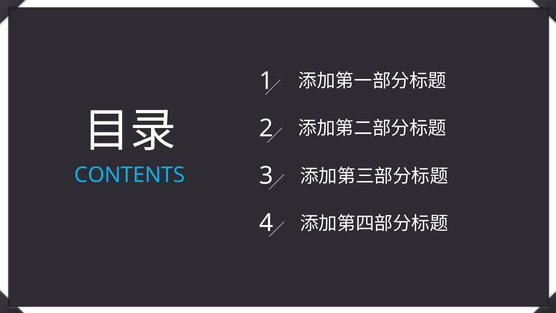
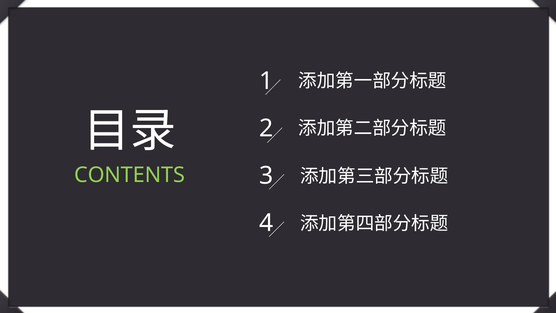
CONTENTS colour: light blue -> light green
